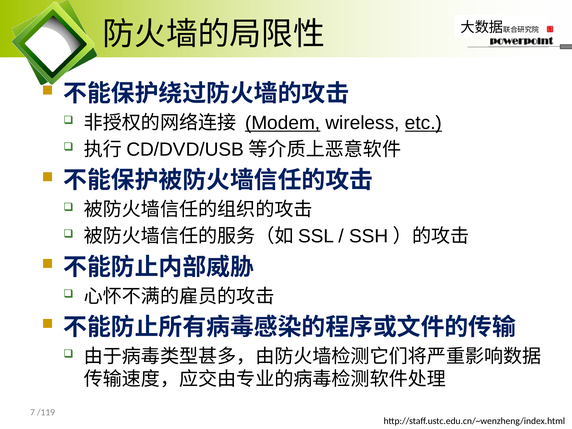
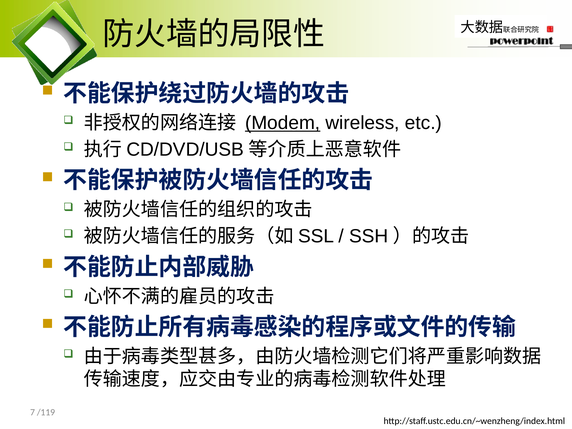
etc underline: present -> none
